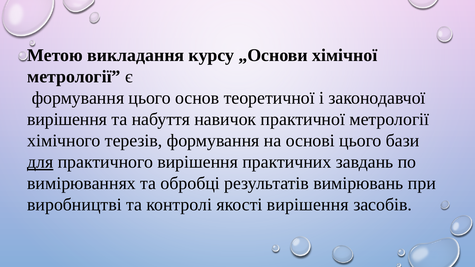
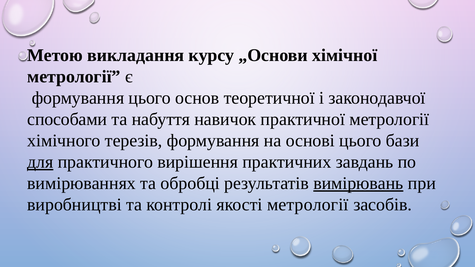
вирішення at (67, 119): вирішення -> способами
вимірювань underline: none -> present
якості вирішення: вирішення -> метрології
